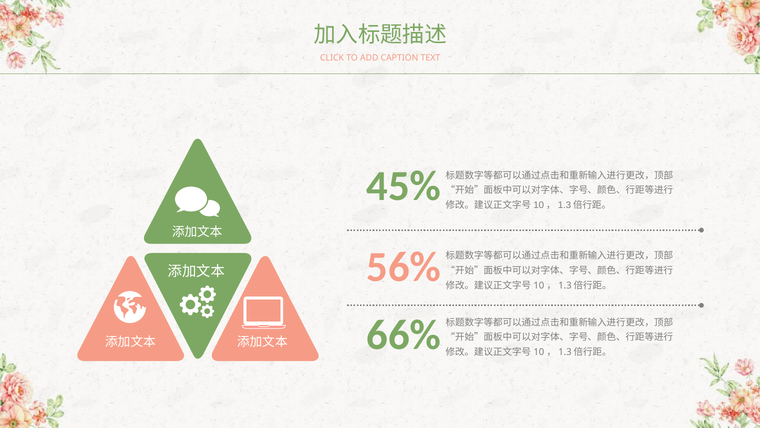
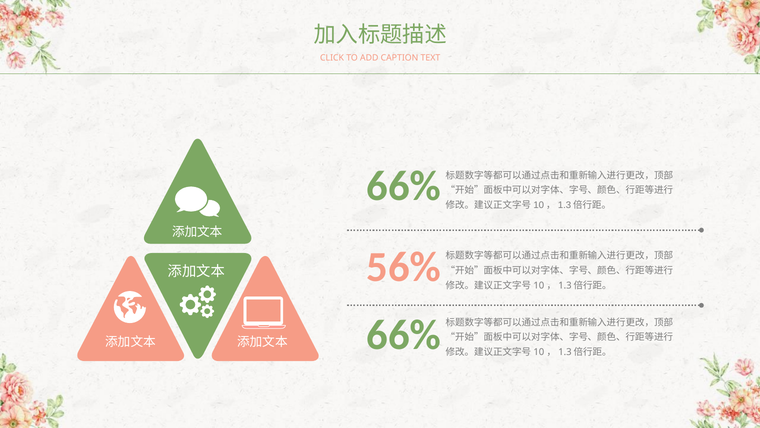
45%: 45% -> 66%
